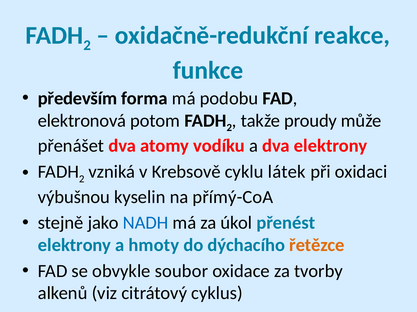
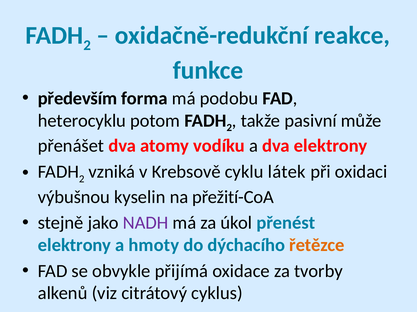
elektronová: elektronová -> heterocyklu
proudy: proudy -> pasivní
přímý-CoA: přímý-CoA -> přežití-CoA
NADH colour: blue -> purple
soubor: soubor -> přijímá
